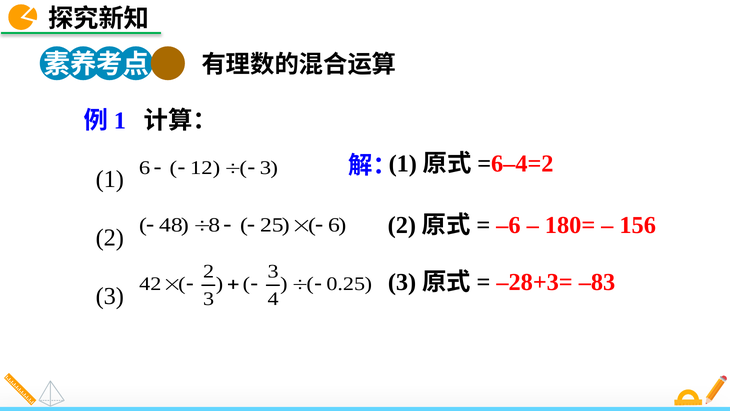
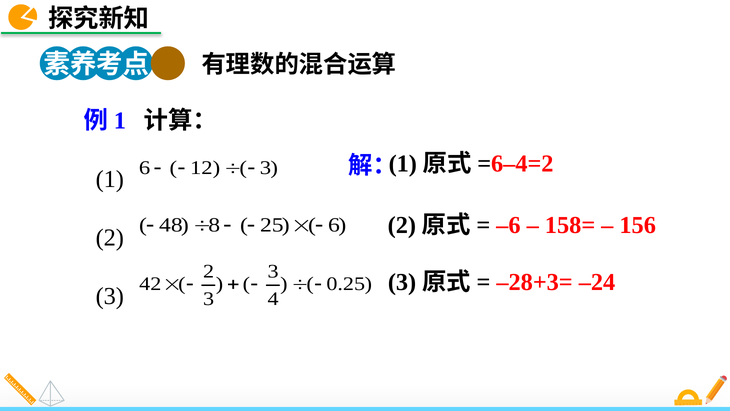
180=: 180= -> 158=
–83: –83 -> –24
